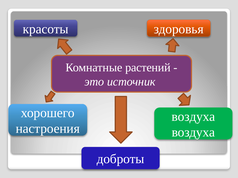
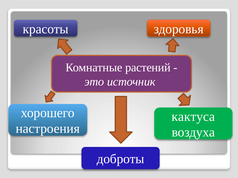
воздуха at (193, 117): воздуха -> кактуса
